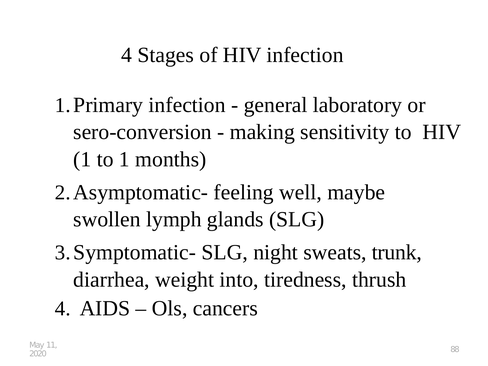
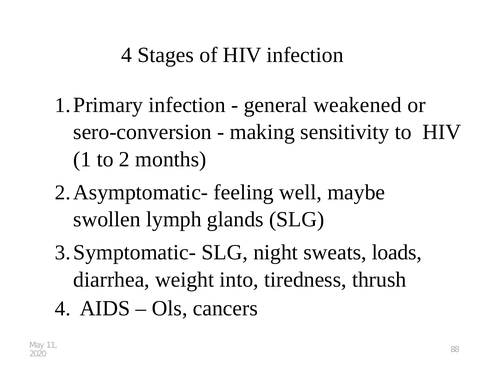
laboratory: laboratory -> weakened
to 1: 1 -> 2
trunk: trunk -> loads
